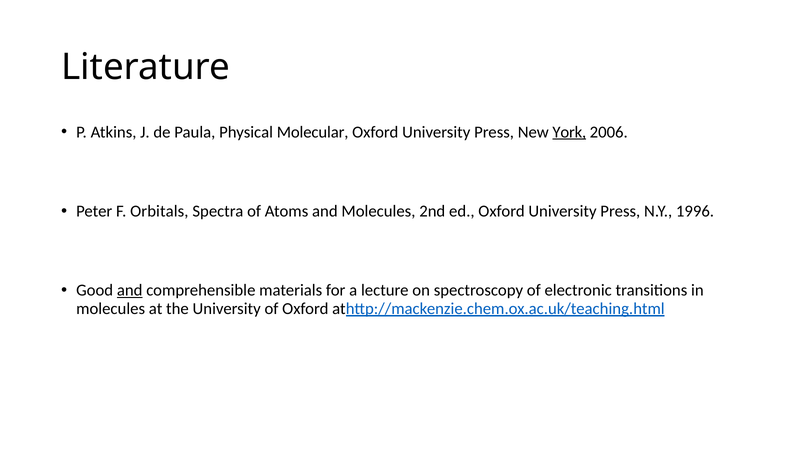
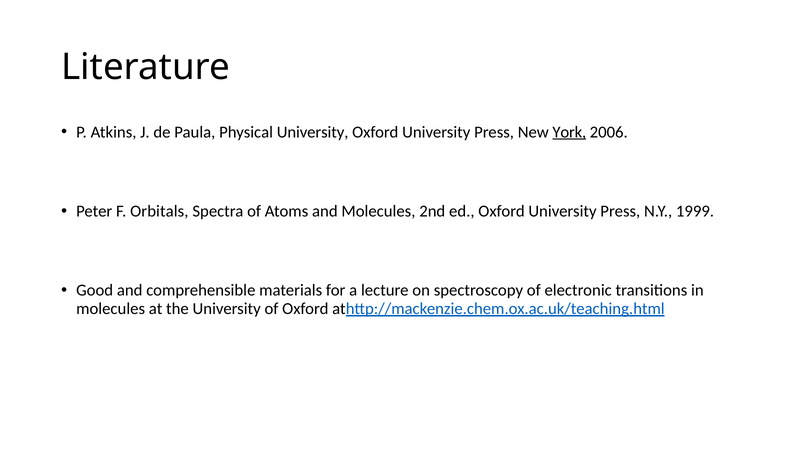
Physical Molecular: Molecular -> University
1996: 1996 -> 1999
and at (130, 290) underline: present -> none
